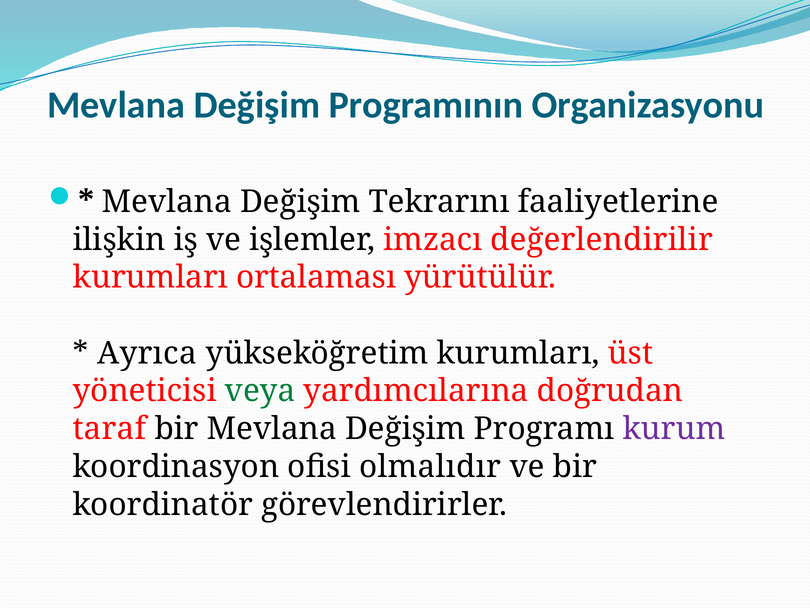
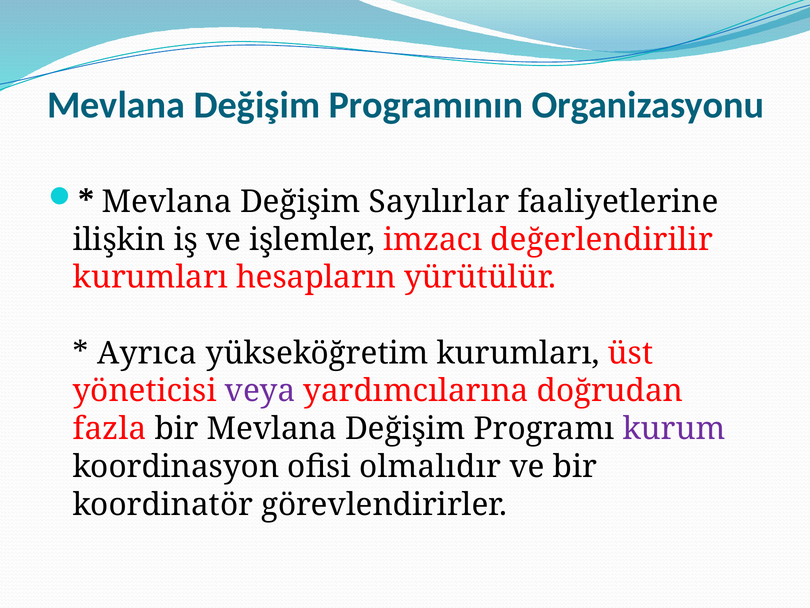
Tekrarını: Tekrarını -> Sayılırlar
ortalaması: ortalaması -> hesapların
veya colour: green -> purple
taraf: taraf -> fazla
